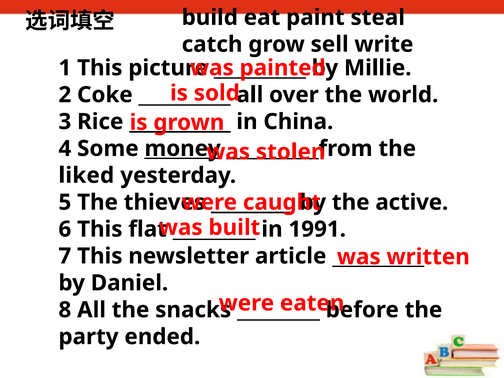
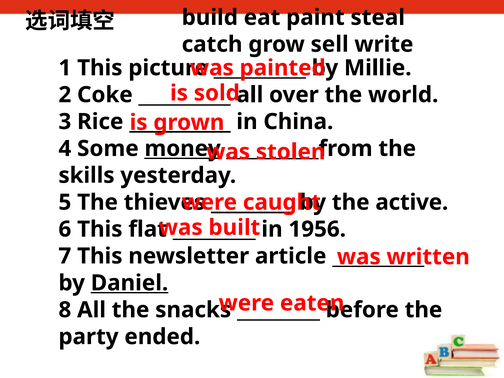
liked: liked -> skills
1991: 1991 -> 1956
Daniel underline: none -> present
